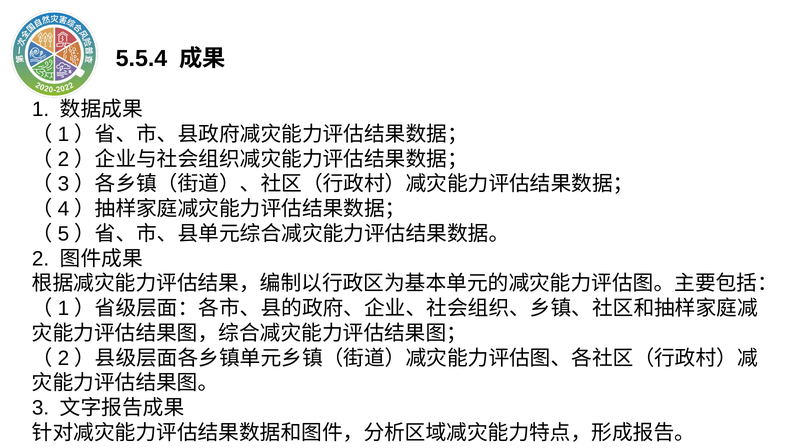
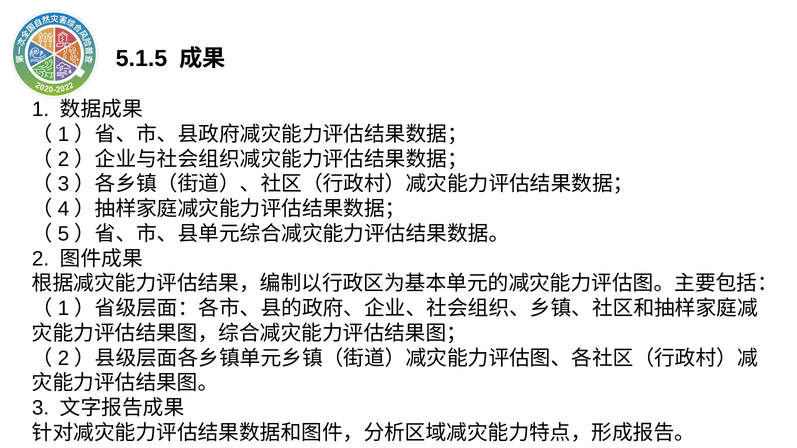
5.5.4: 5.5.4 -> 5.1.5
